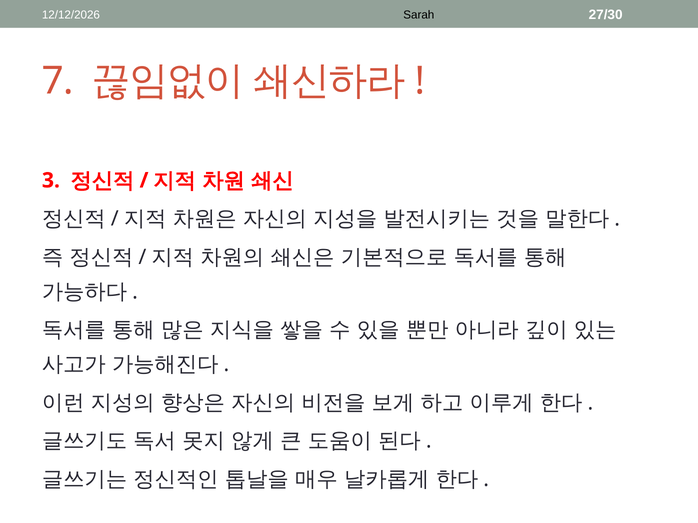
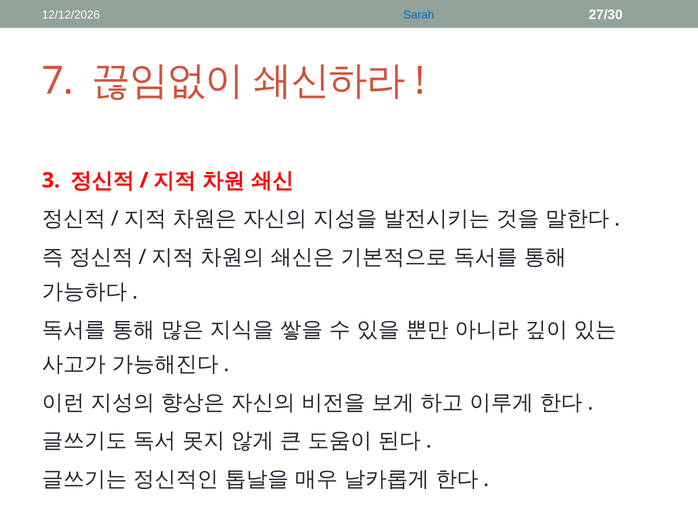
Sarah colour: black -> blue
